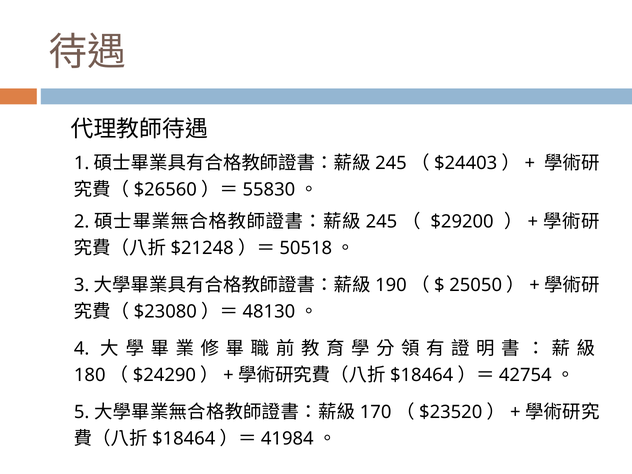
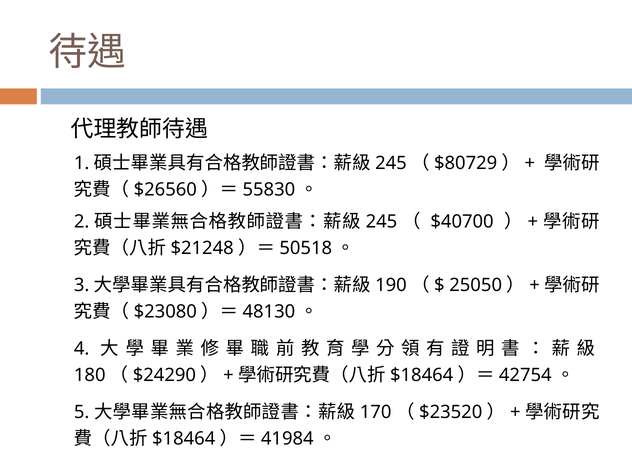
$24403: $24403 -> $80729
$29200: $29200 -> $40700
